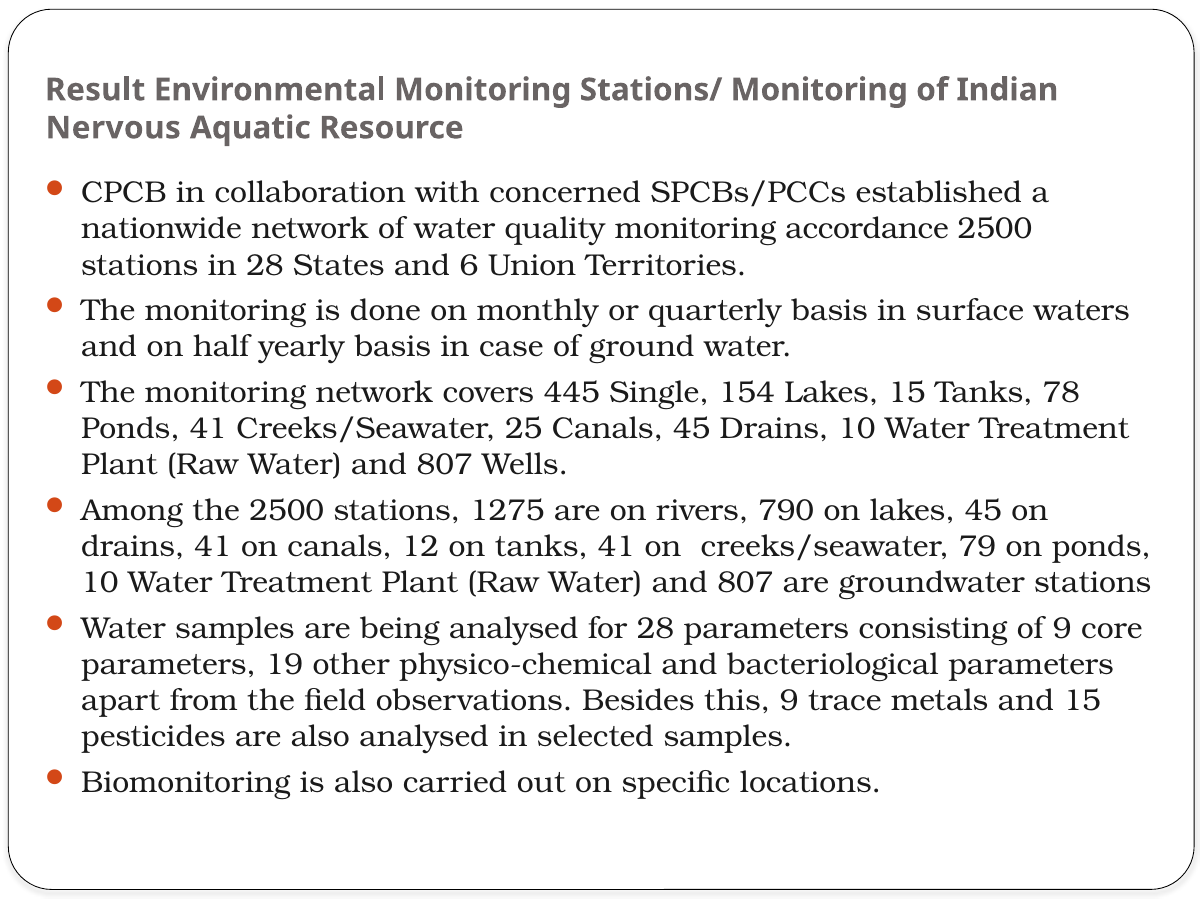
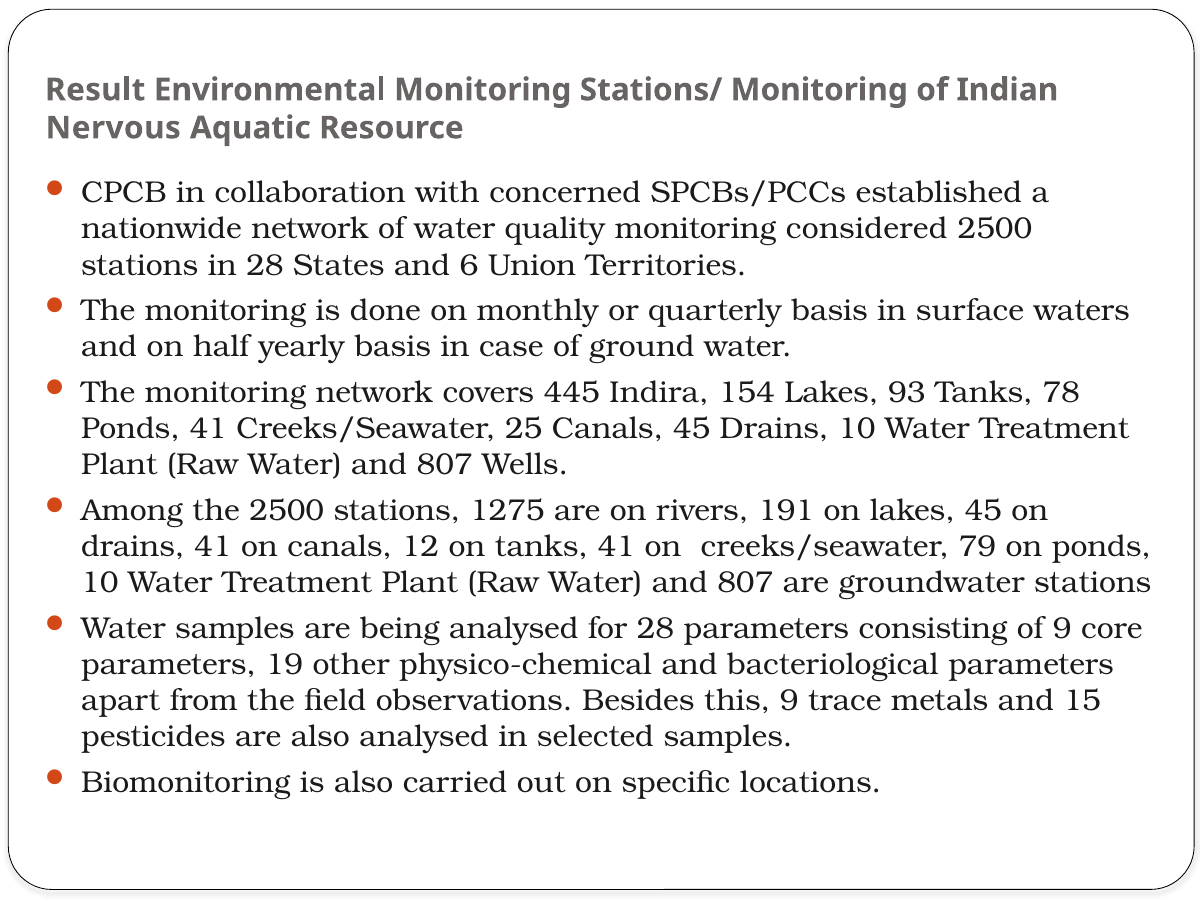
accordance: accordance -> considered
Single: Single -> Indira
Lakes 15: 15 -> 93
790: 790 -> 191
